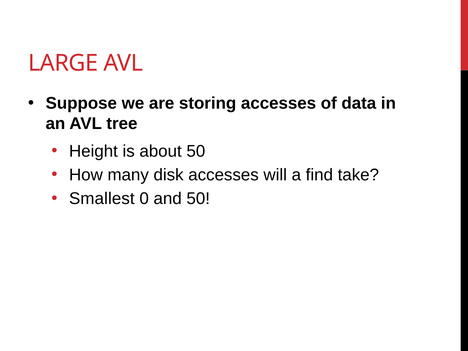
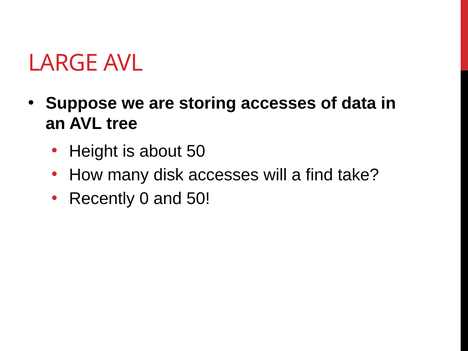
Smallest: Smallest -> Recently
